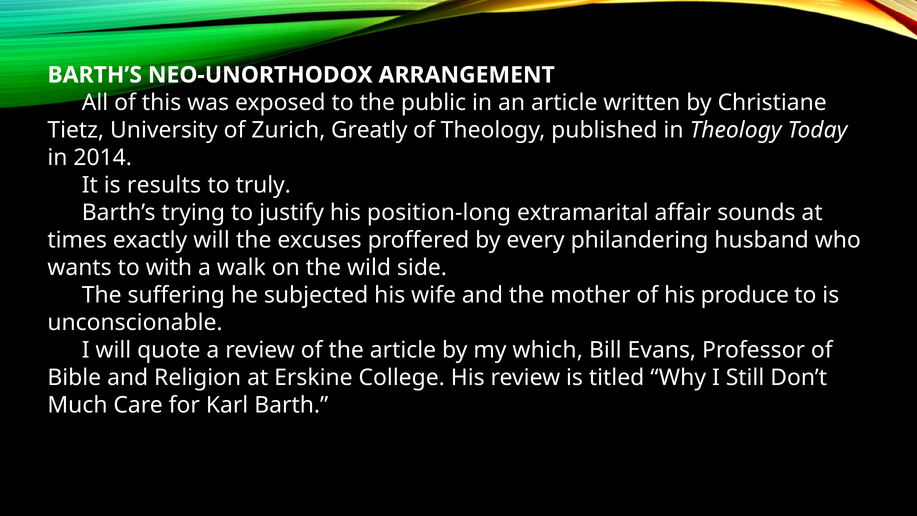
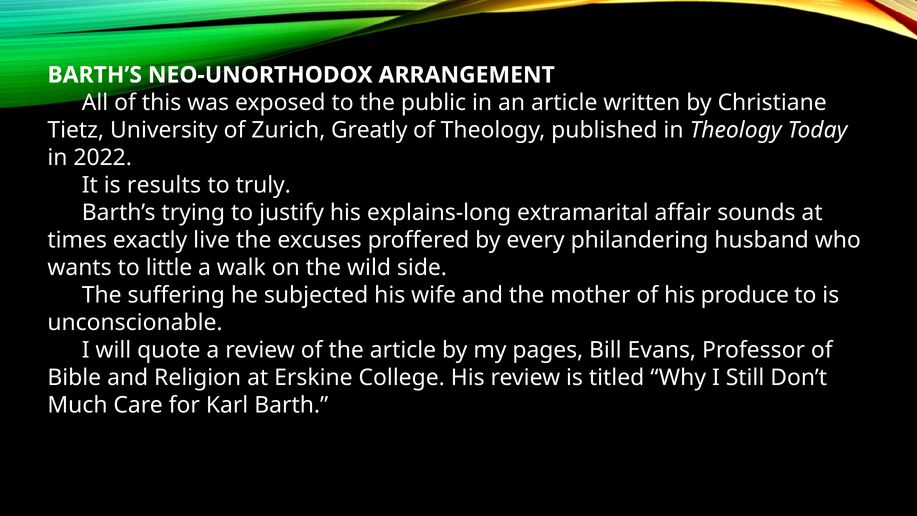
2014: 2014 -> 2022
position-long: position-long -> explains-long
exactly will: will -> live
with: with -> little
which: which -> pages
